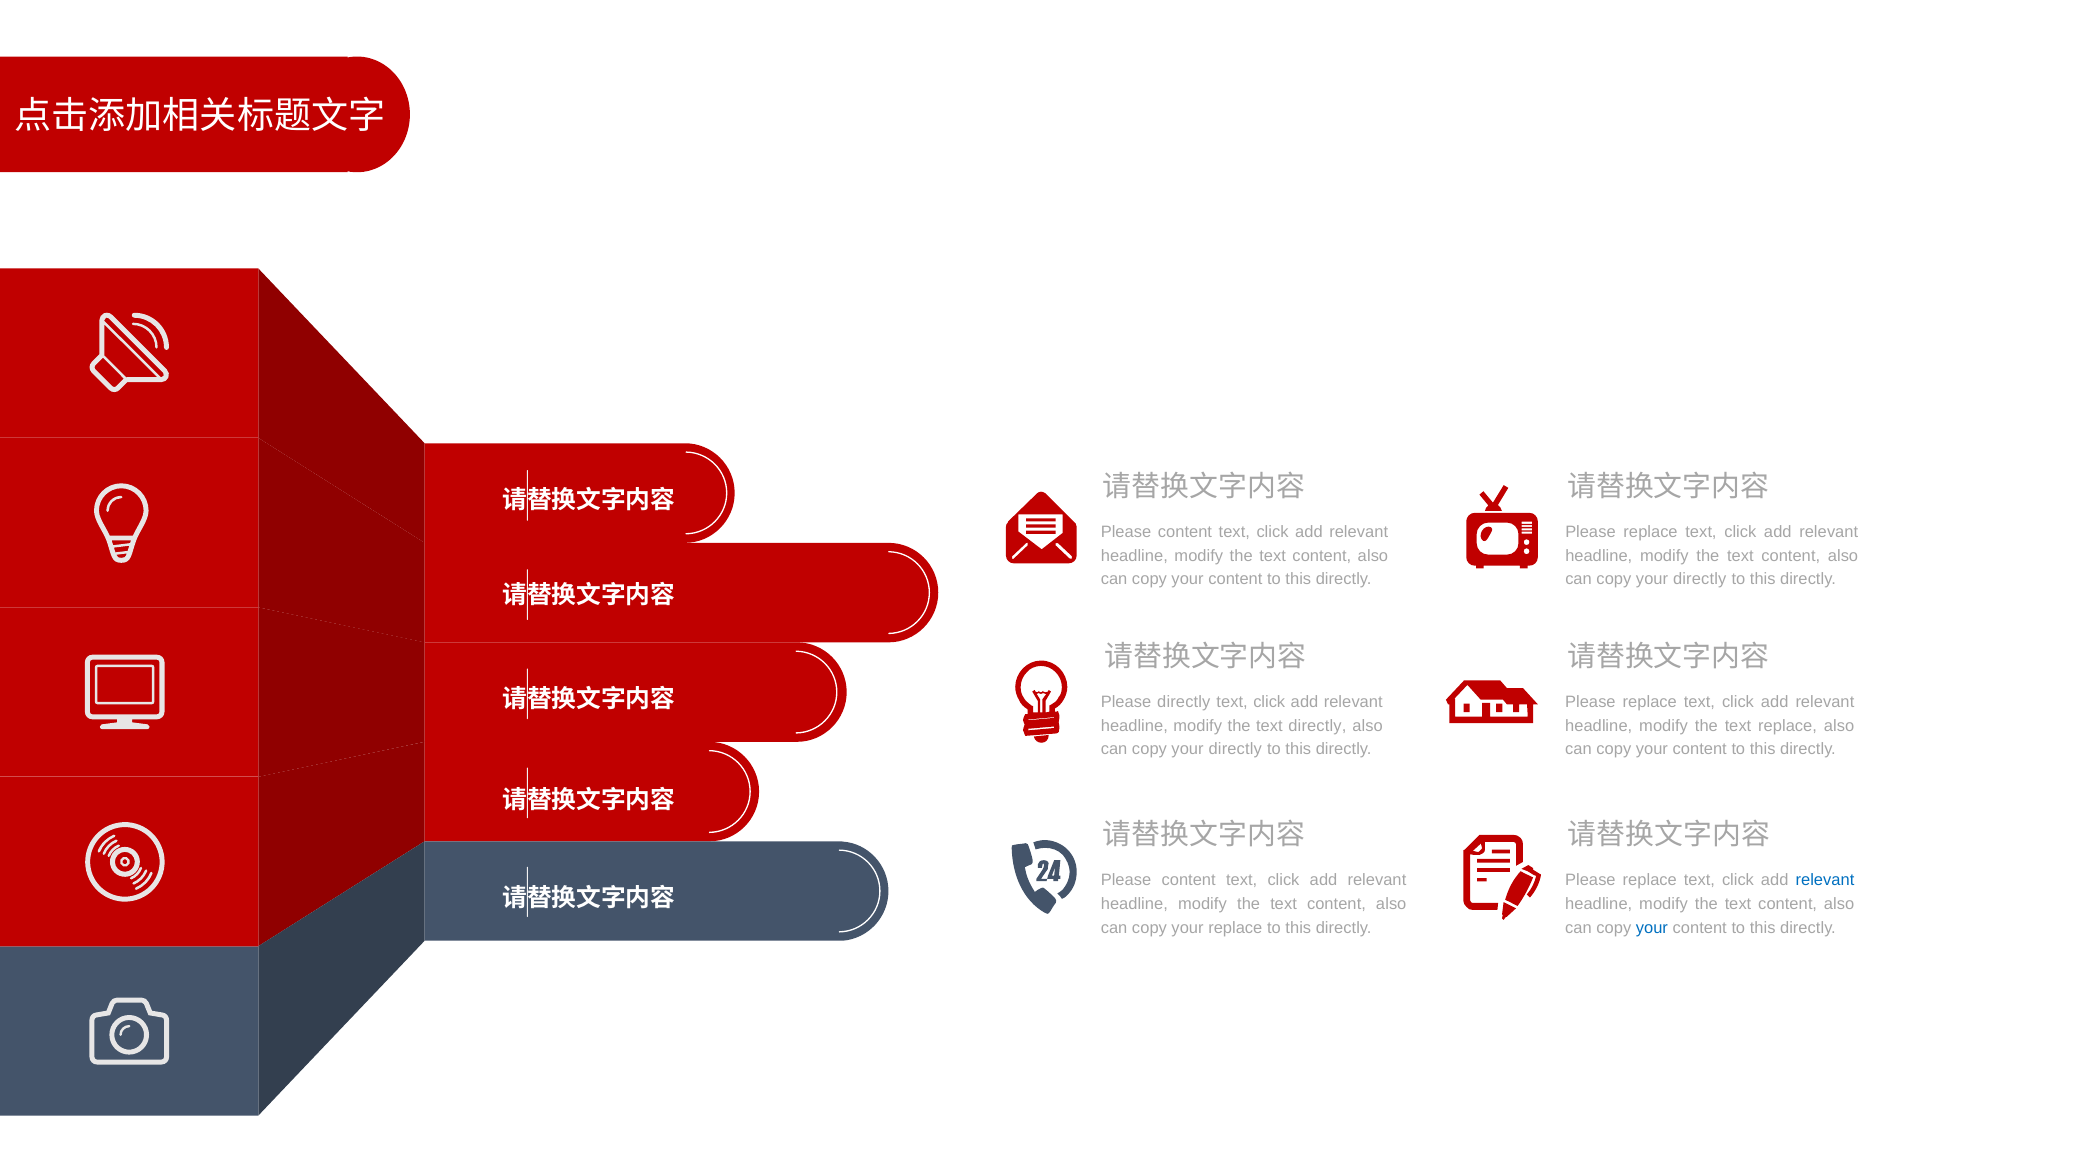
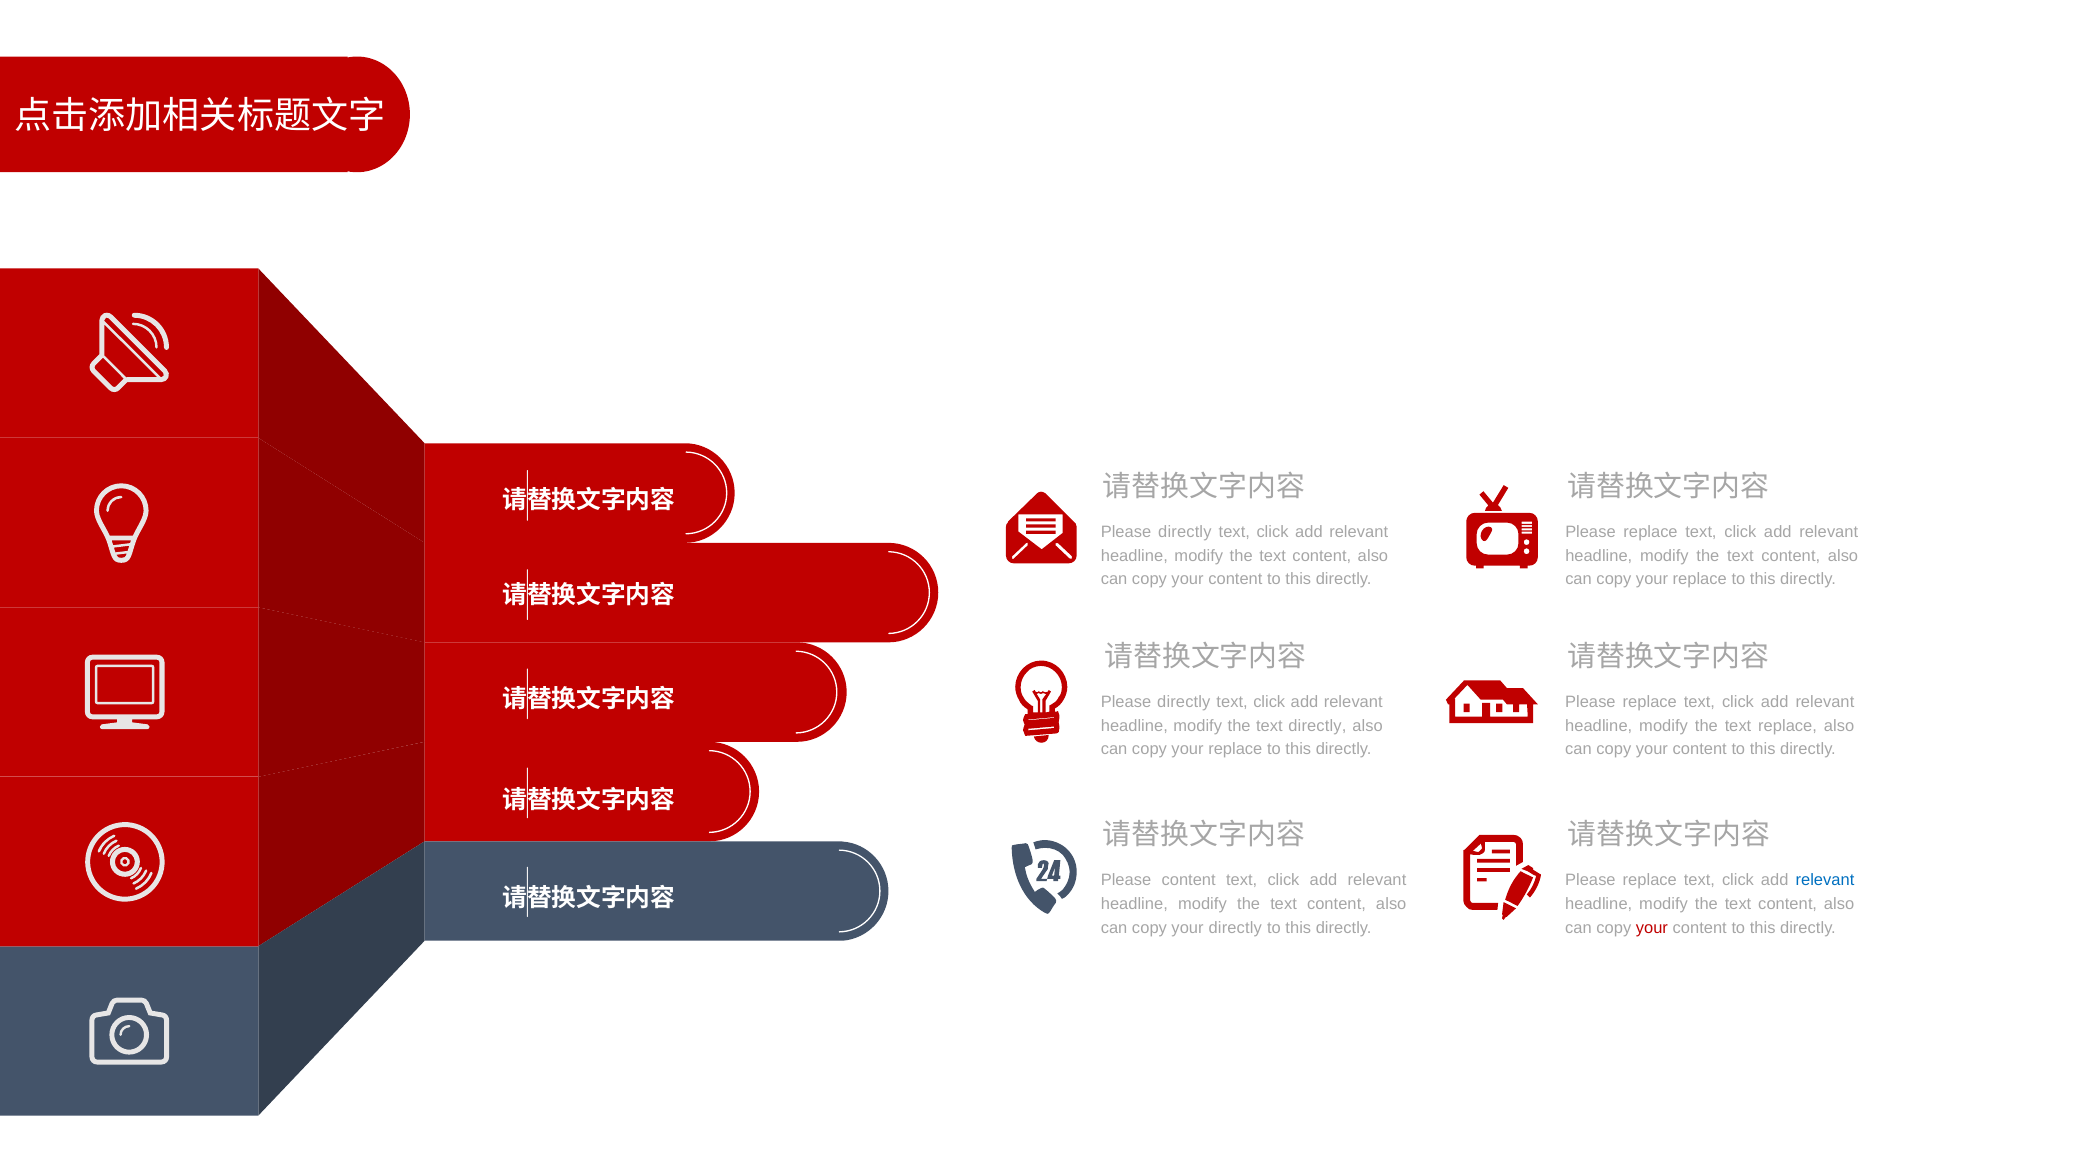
content at (1185, 532): content -> directly
directly at (1700, 580): directly -> replace
directly at (1235, 750): directly -> replace
your replace: replace -> directly
your at (1652, 928) colour: blue -> red
